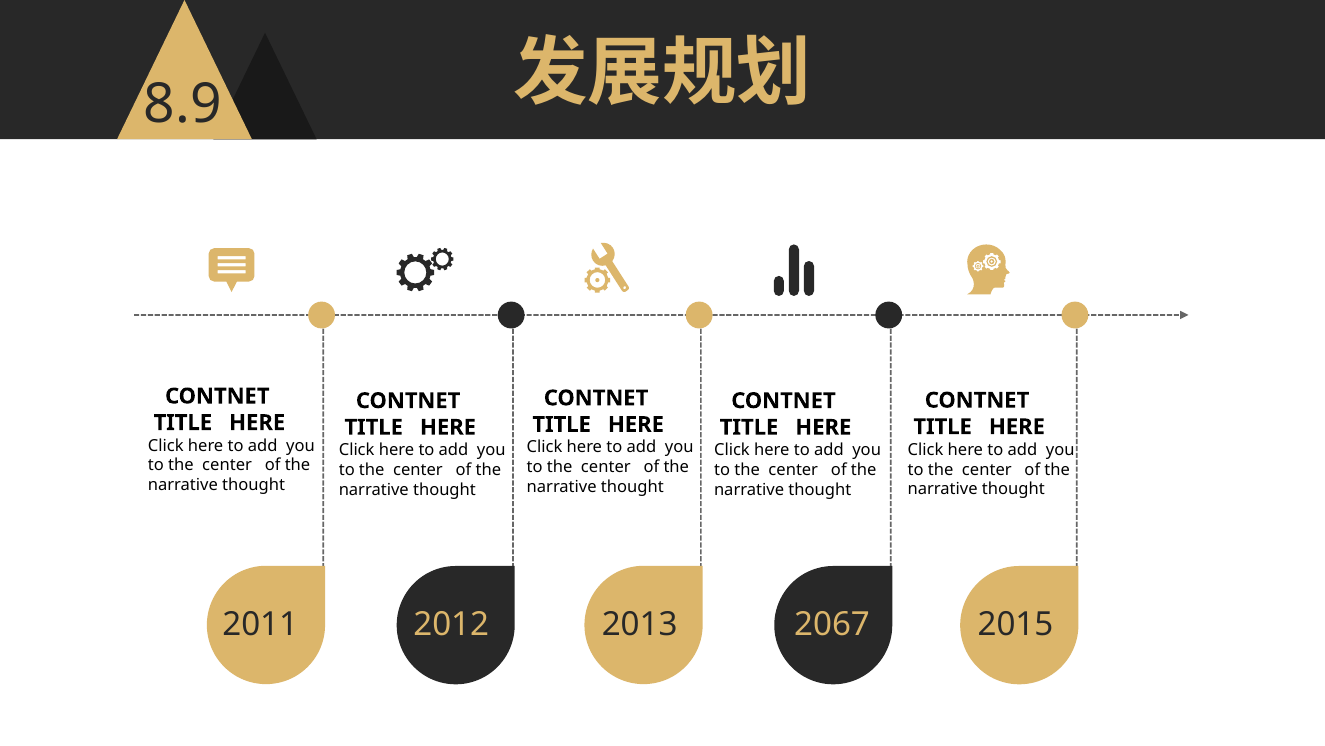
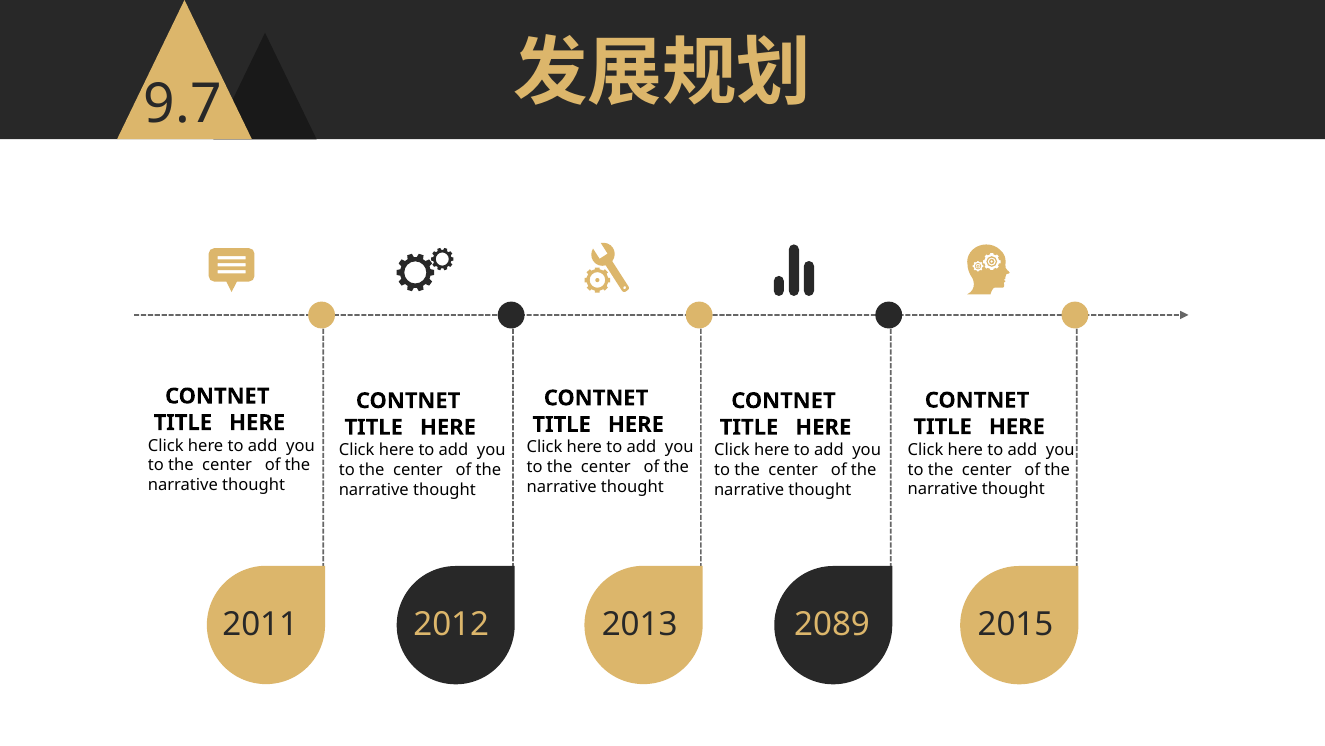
8.9: 8.9 -> 9.7
2067: 2067 -> 2089
